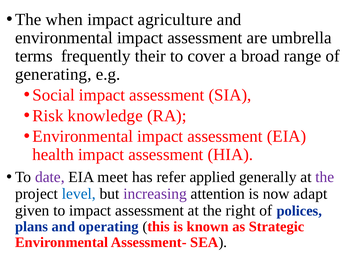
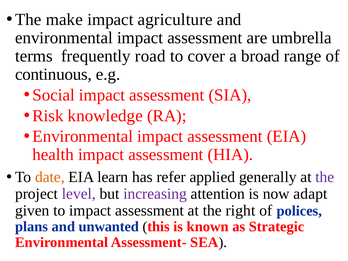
when: when -> make
their: their -> road
generating: generating -> continuous
date colour: purple -> orange
meet: meet -> learn
level colour: blue -> purple
operating: operating -> unwanted
